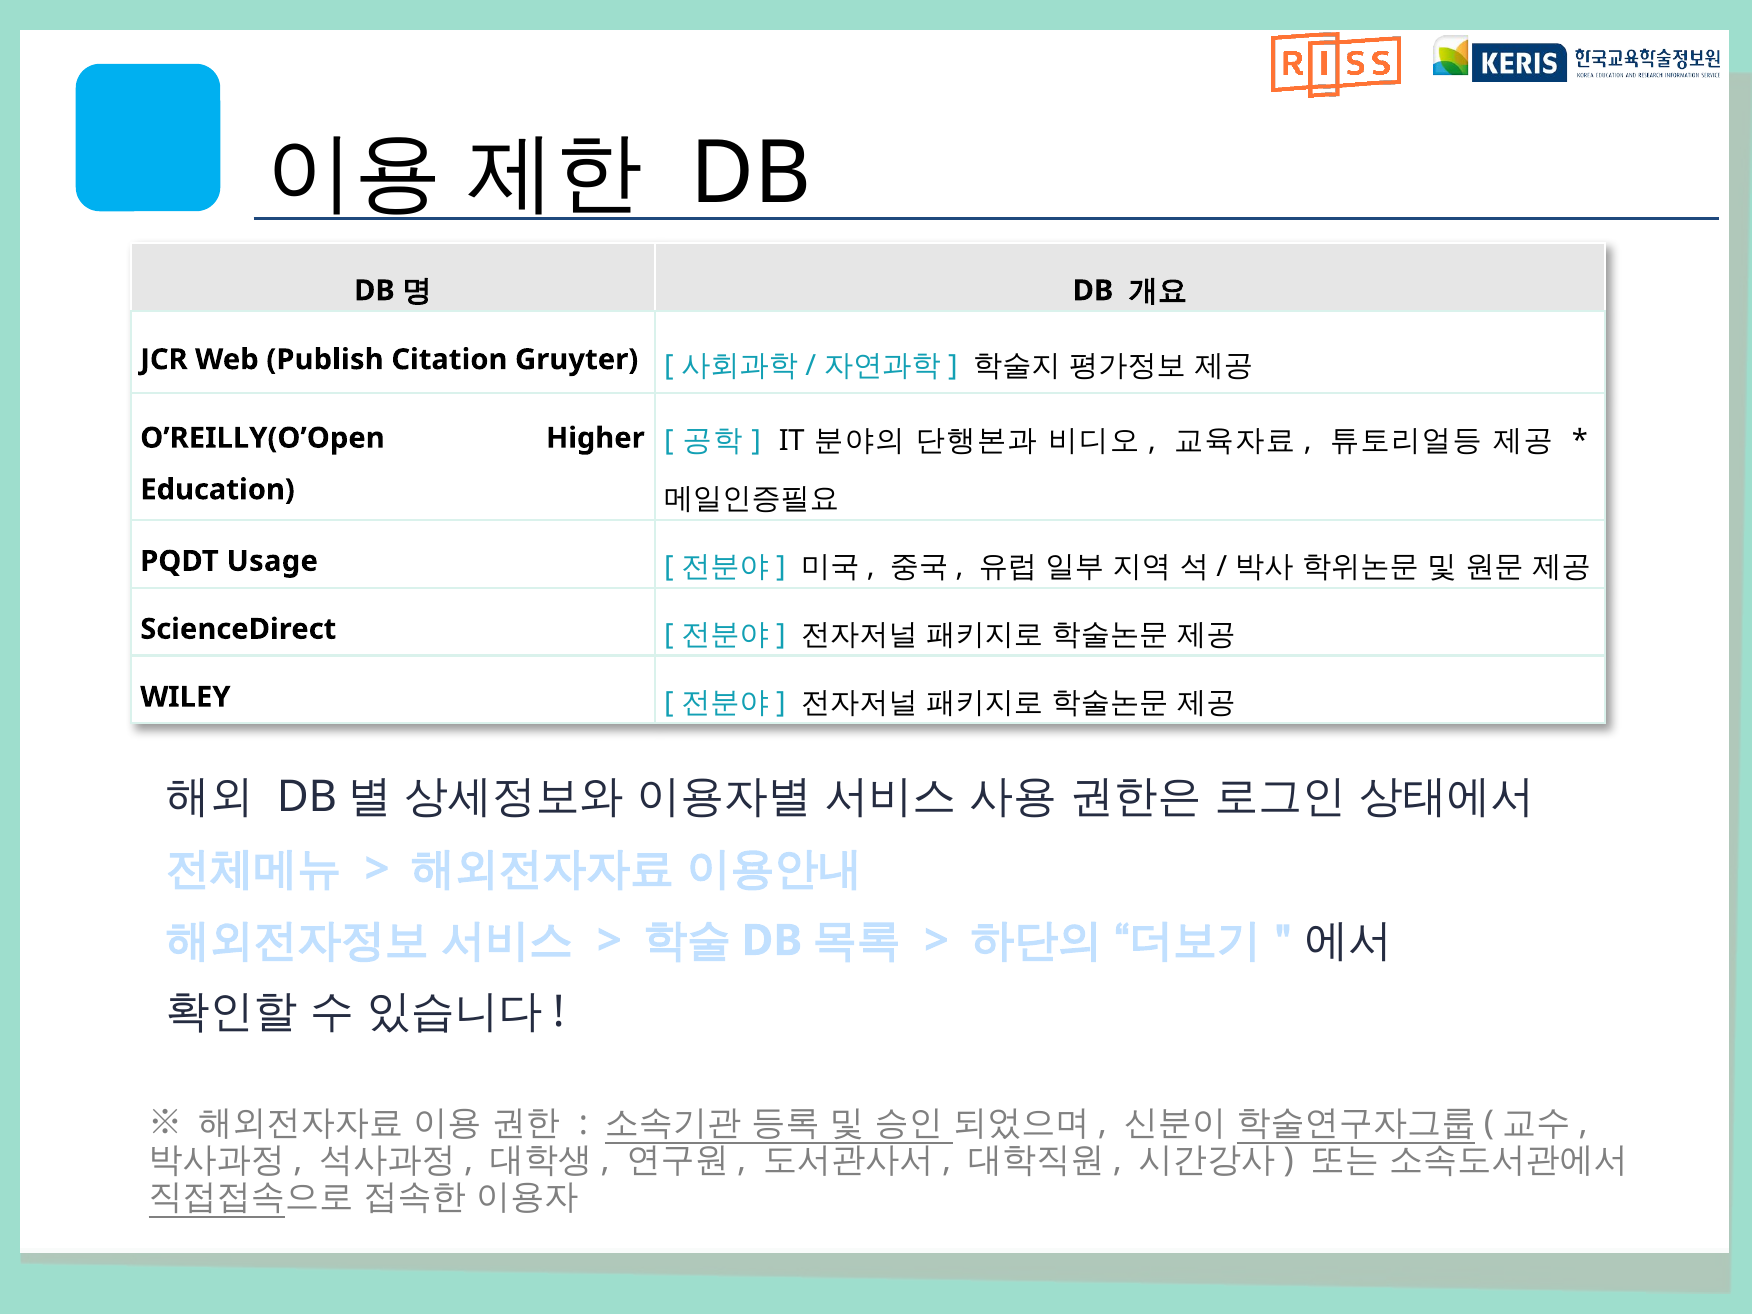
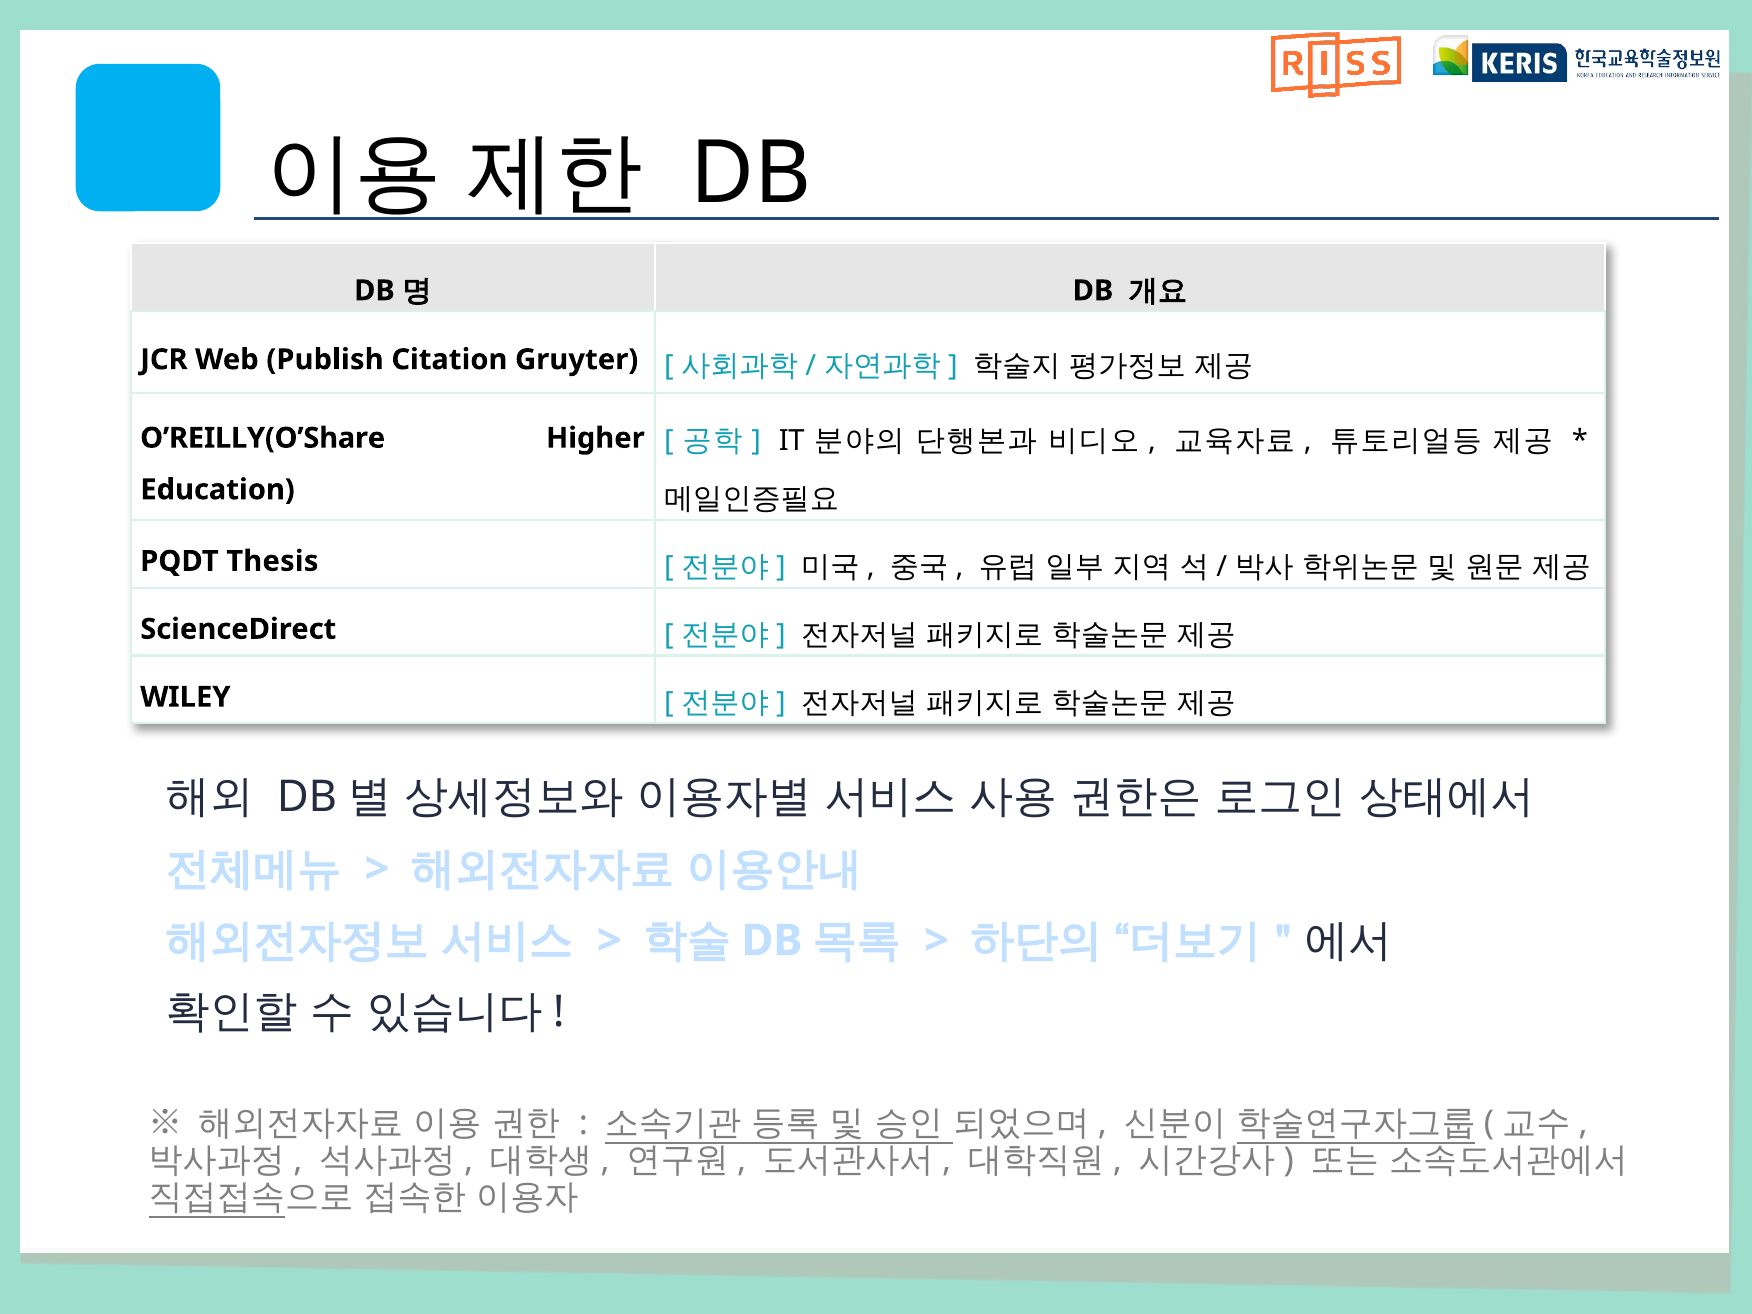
O’REILLY(O’Open: O’REILLY(O’Open -> O’REILLY(O’Share
Usage: Usage -> Thesis
